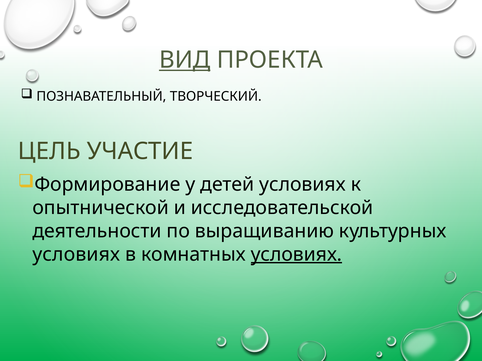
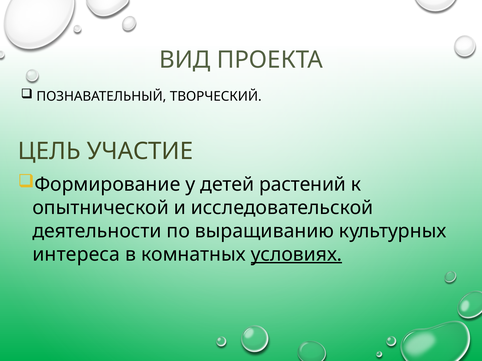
ВИД underline: present -> none
детей условиях: условиях -> растений
условиях at (76, 255): условиях -> интереса
